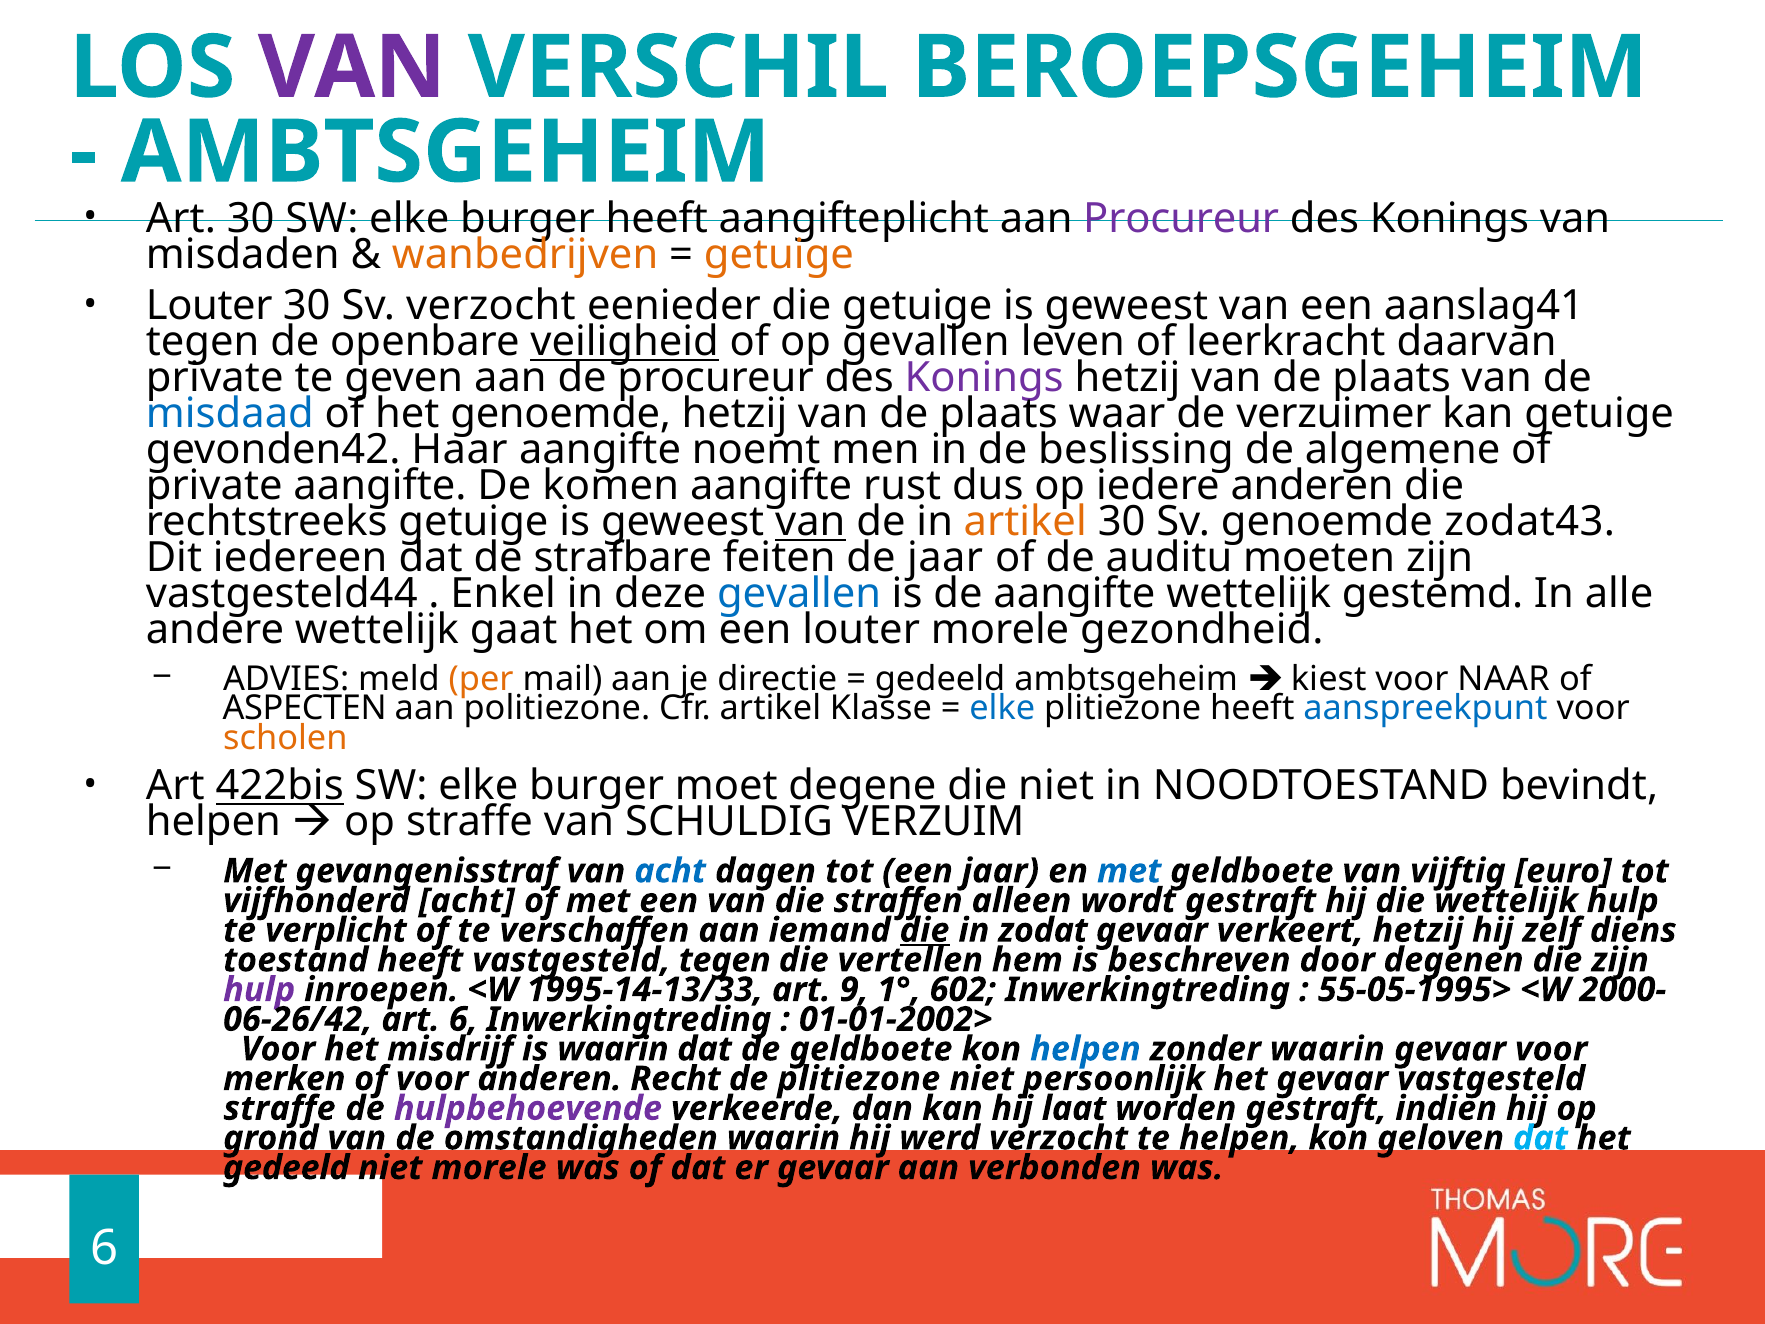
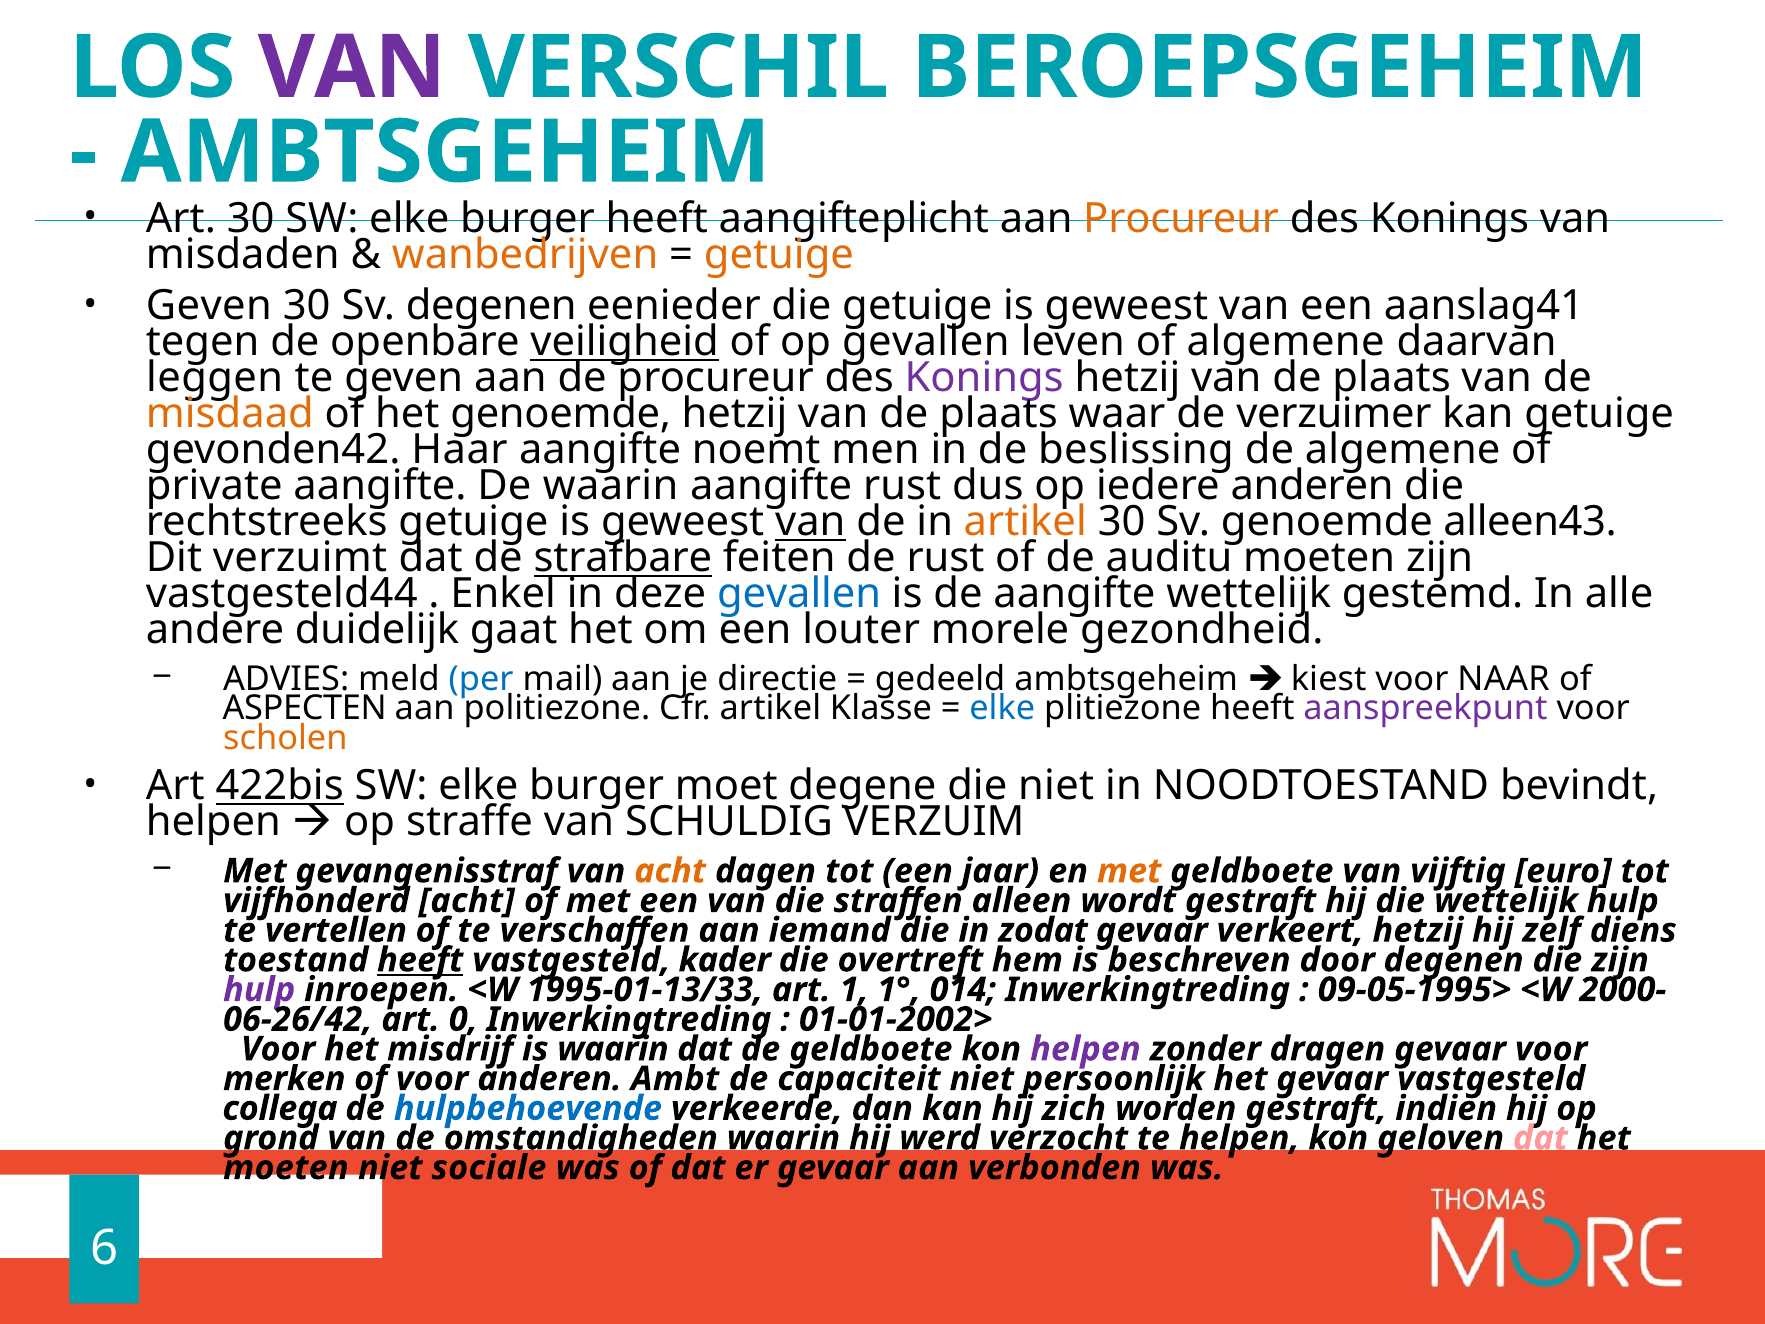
Procureur at (1181, 218) colour: purple -> orange
Louter at (209, 306): Louter -> Geven
Sv verzocht: verzocht -> degenen
of leerkracht: leerkracht -> algemene
private at (215, 378): private -> leggen
misdaad colour: blue -> orange
De komen: komen -> waarin
zodat43: zodat43 -> alleen43
iedereen: iedereen -> verzuimt
strafbare underline: none -> present
de jaar: jaar -> rust
andere wettelijk: wettelijk -> duidelijk
per colour: orange -> blue
aanspreekpunt colour: blue -> purple
acht at (670, 871) colour: blue -> orange
met at (1129, 871) colour: blue -> orange
verplicht: verplicht -> vertellen
die at (925, 930) underline: present -> none
heeft at (420, 960) underline: none -> present
vastgesteld tegen: tegen -> kader
vertellen: vertellen -> overtreft
1995-14-13/33: 1995-14-13/33 -> 1995-01-13/33
9: 9 -> 1
602: 602 -> 014
55-05-1995>: 55-05-1995> -> 09-05-1995>
art 6: 6 -> 0
helpen at (1085, 1049) colour: blue -> purple
zonder waarin: waarin -> dragen
Recht: Recht -> Ambt
de plitiezone: plitiezone -> capaciteit
straffe at (280, 1108): straffe -> collega
hulpbehoevende colour: purple -> blue
laat: laat -> zich
dat at (1540, 1138) colour: light blue -> pink
gedeeld at (286, 1168): gedeeld -> moeten
niet morele: morele -> sociale
